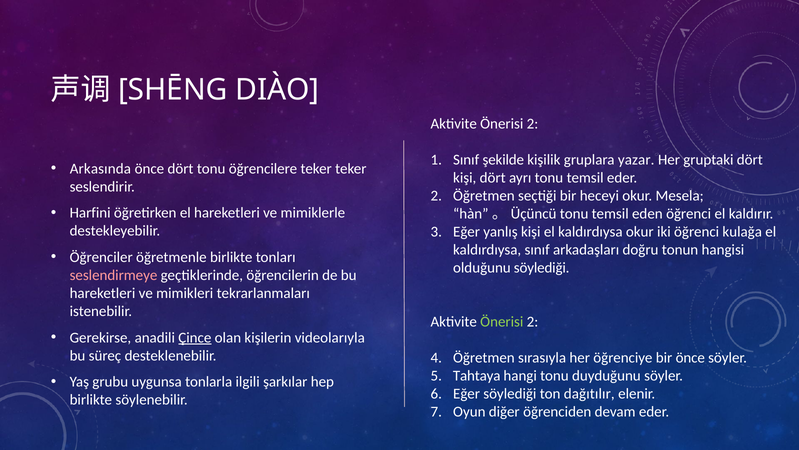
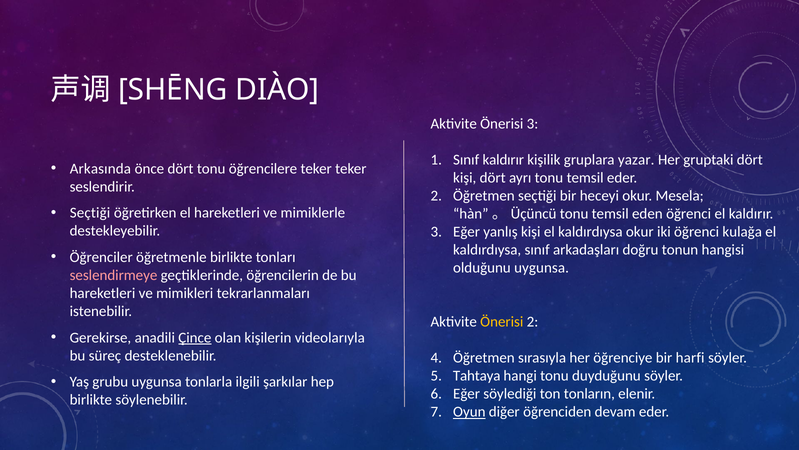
2 at (533, 124): 2 -> 3
Sınıf şekilde: şekilde -> kaldırır
Harfini at (90, 213): Harfini -> Seçtiği
olduğunu söylediği: söylediği -> uygunsa
Önerisi at (502, 322) colour: light green -> yellow
bir önce: önce -> harfi
dağıtılır: dağıtılır -> tonların
Oyun underline: none -> present
